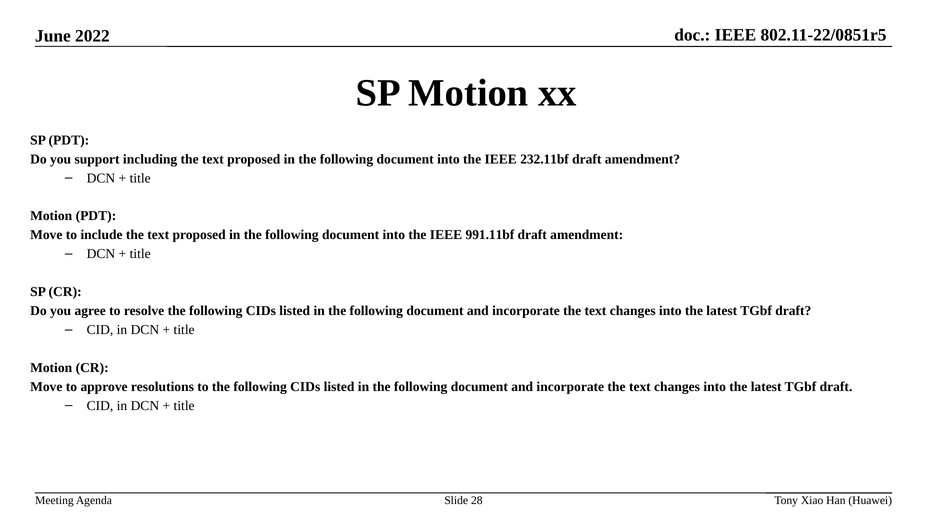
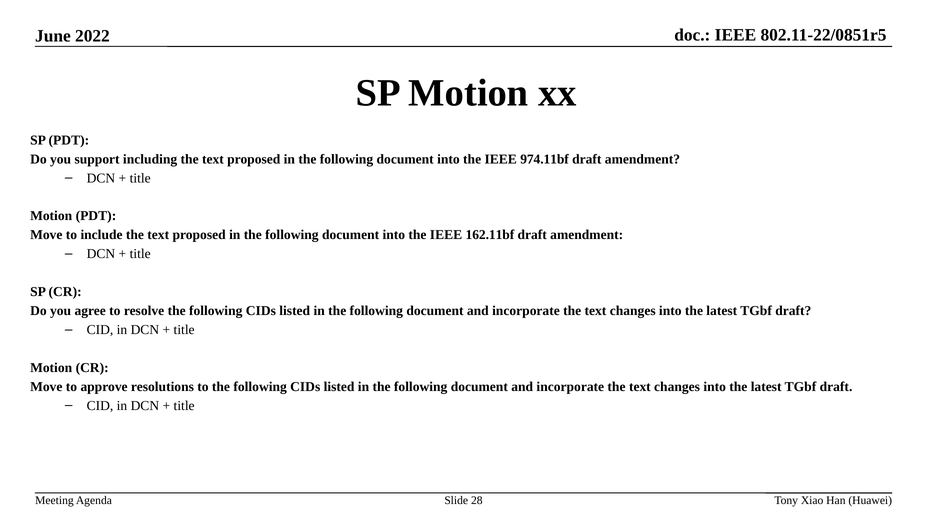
232.11bf: 232.11bf -> 974.11bf
991.11bf: 991.11bf -> 162.11bf
